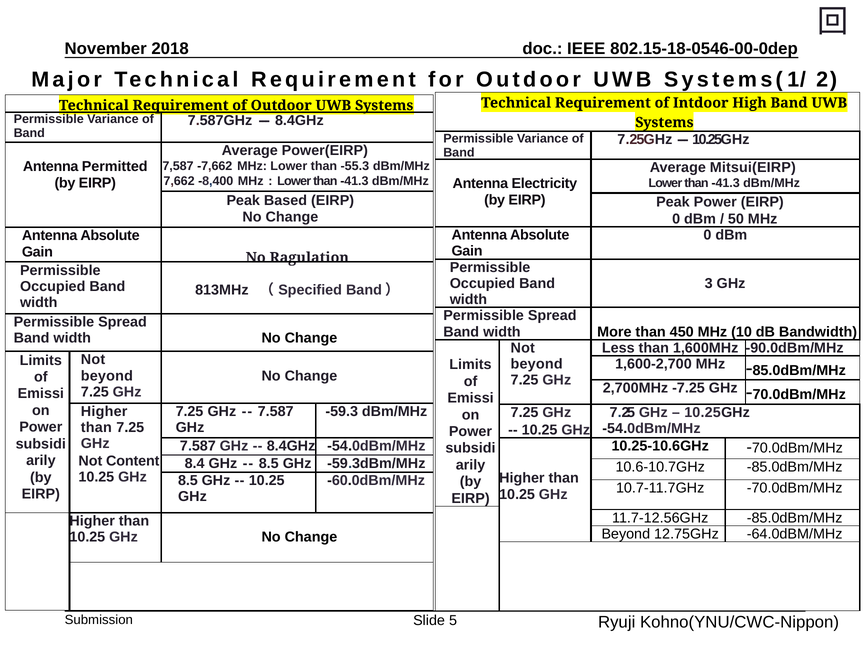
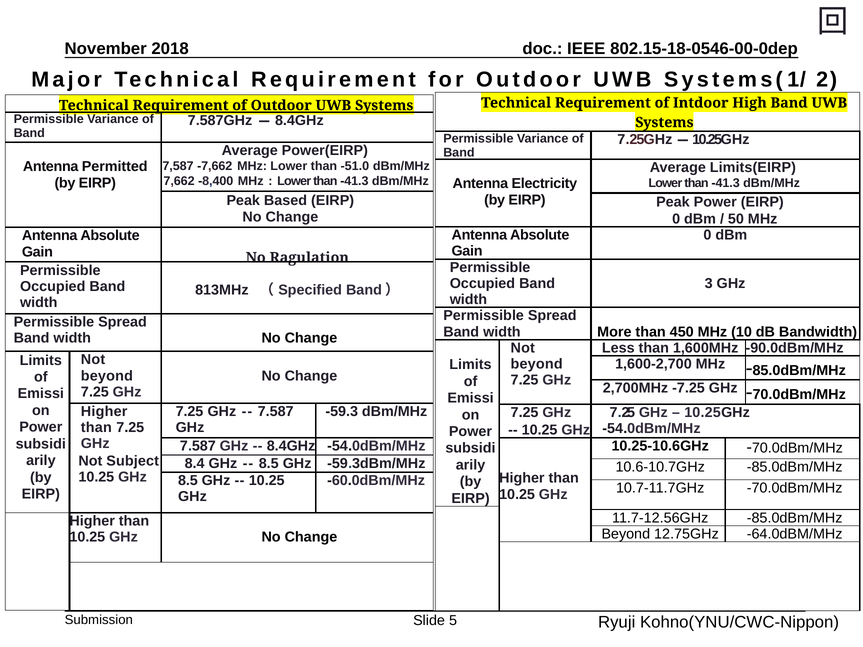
-55.3: -55.3 -> -51.0
Mitsui(EIRP: Mitsui(EIRP -> Limits(EIRP
Content: Content -> Subject
